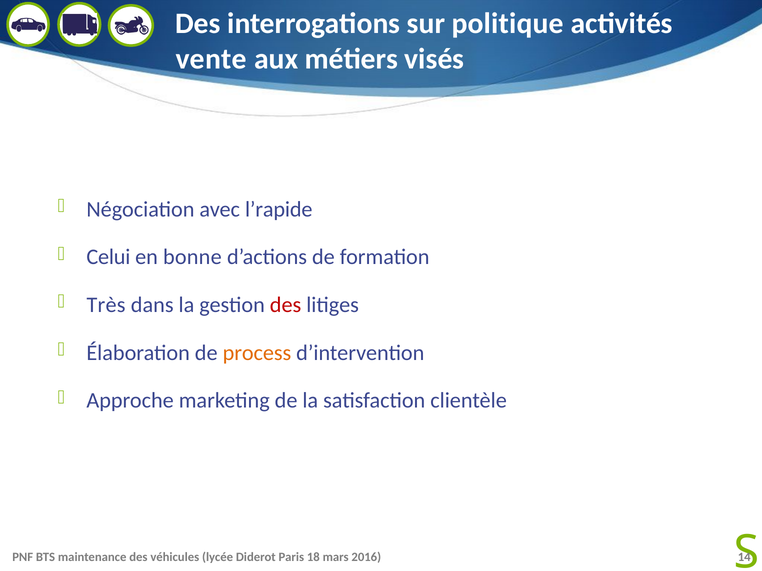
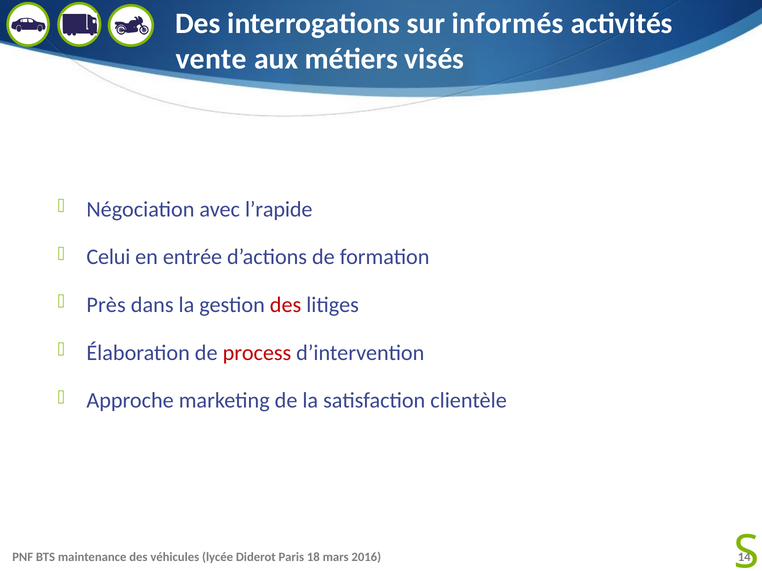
politique: politique -> informés
bonne: bonne -> entrée
Très: Très -> Près
process colour: orange -> red
